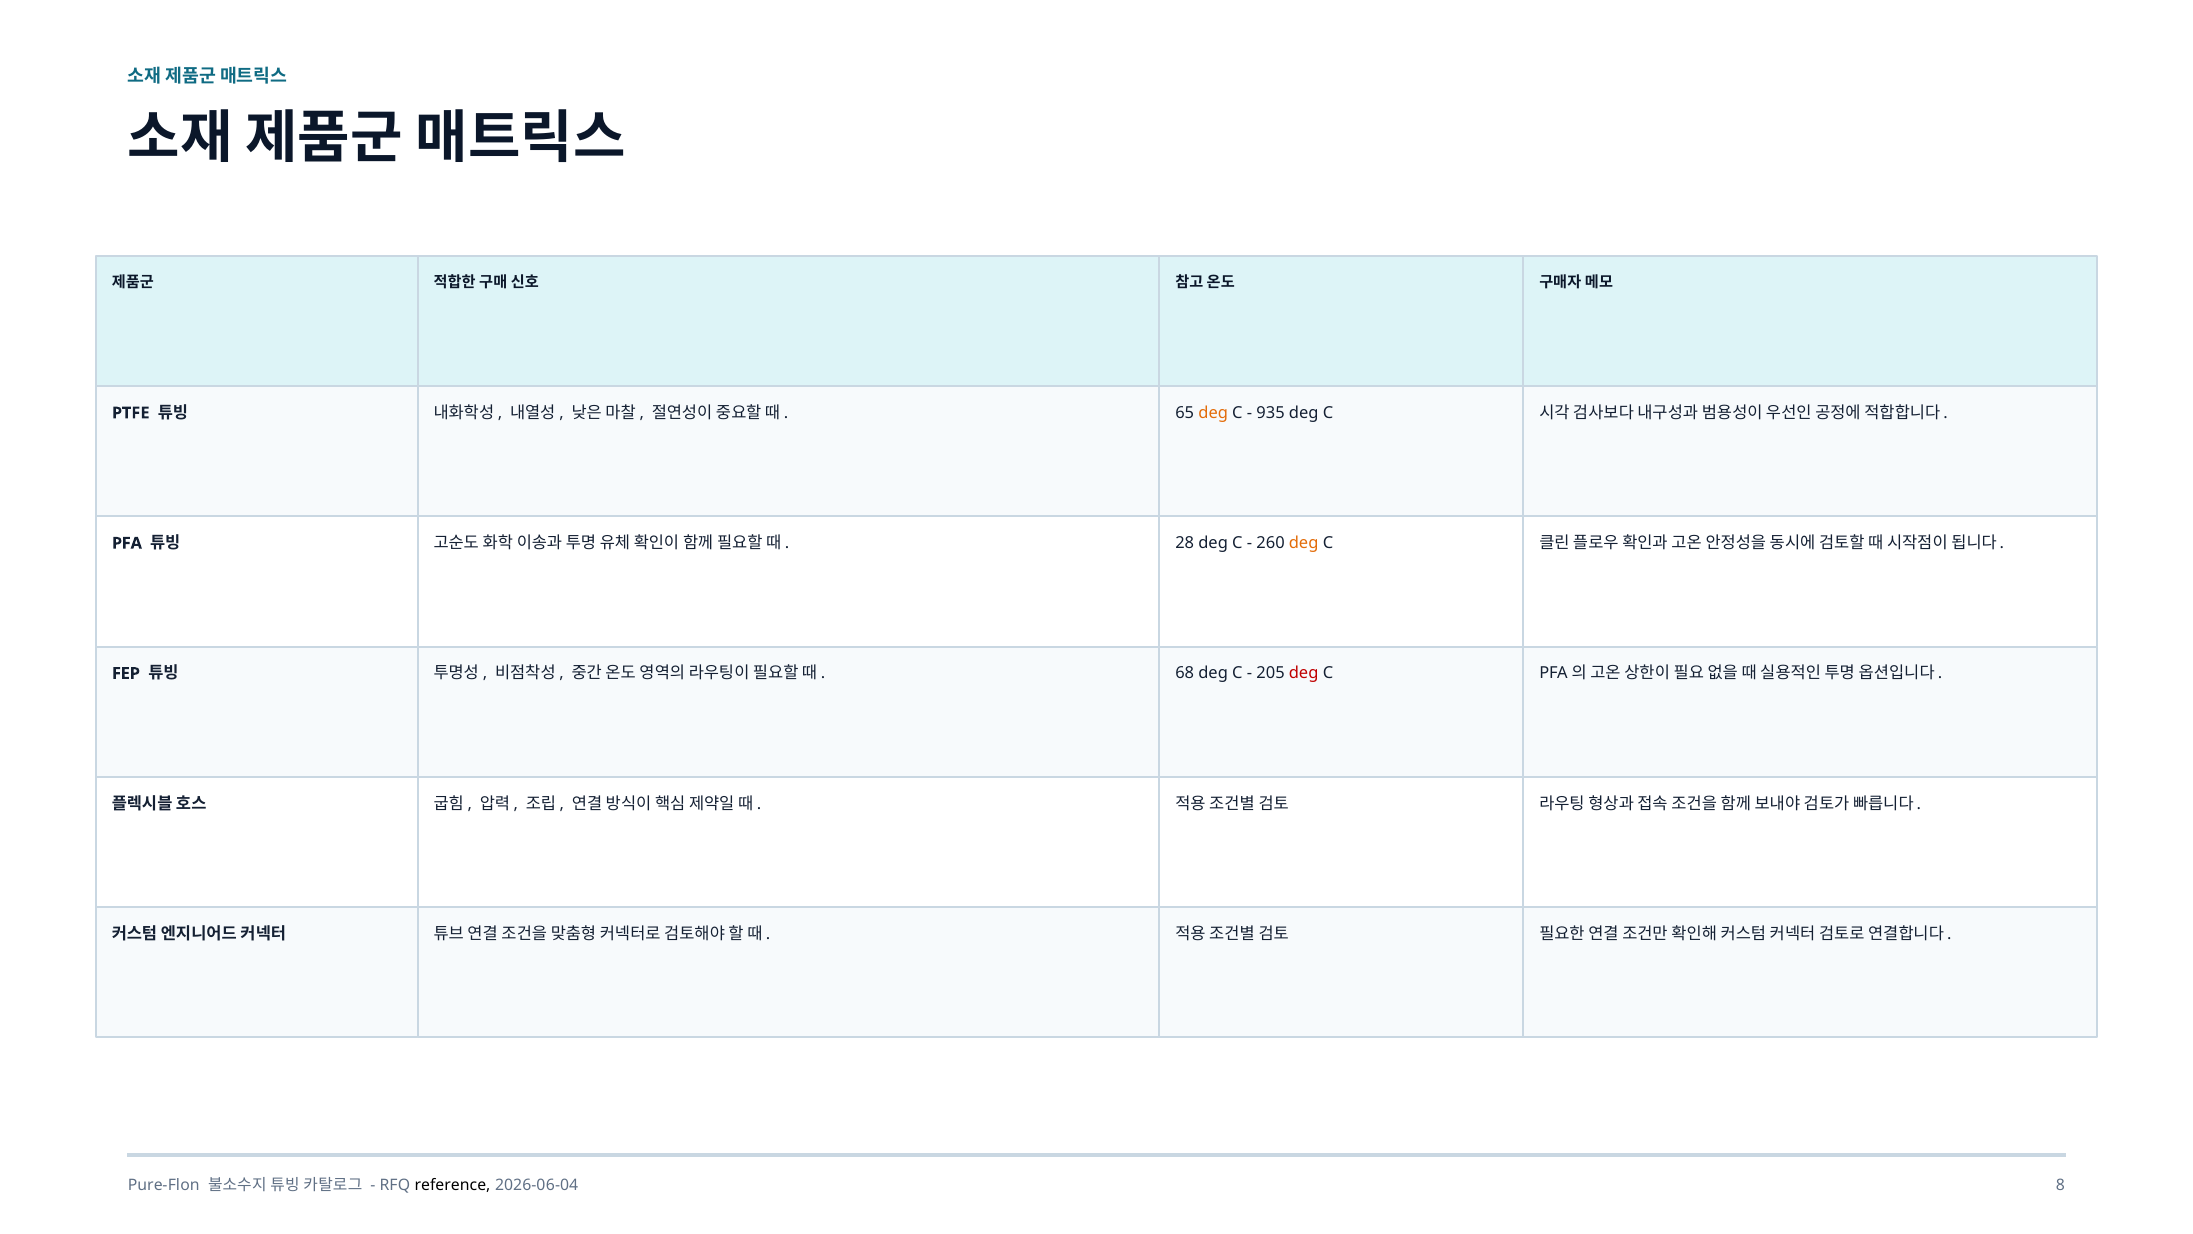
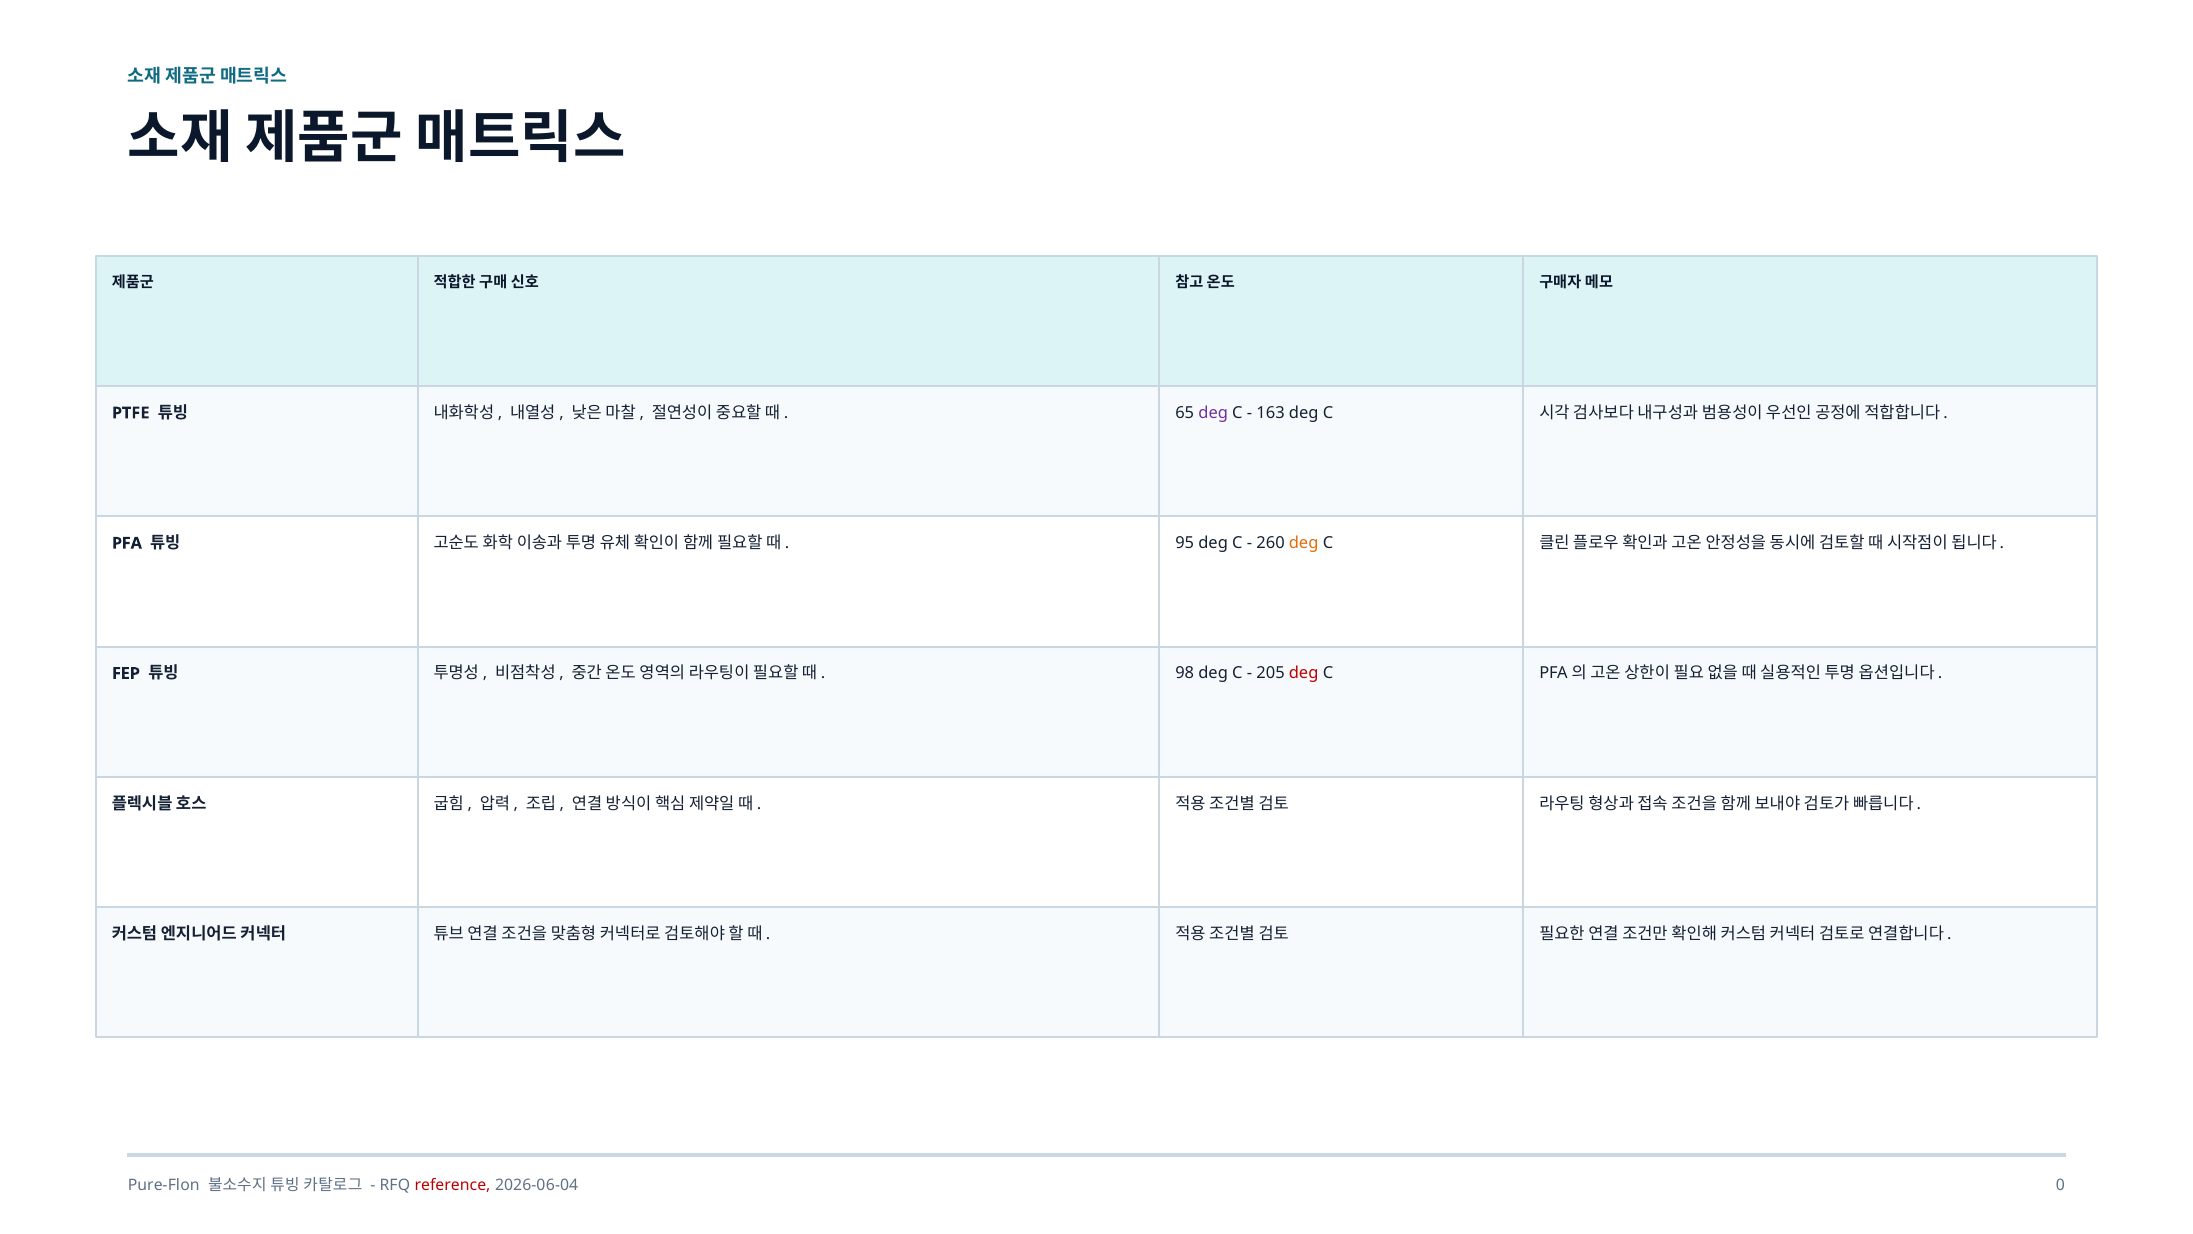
deg at (1213, 413) colour: orange -> purple
935: 935 -> 163
28: 28 -> 95
68: 68 -> 98
reference colour: black -> red
8: 8 -> 0
